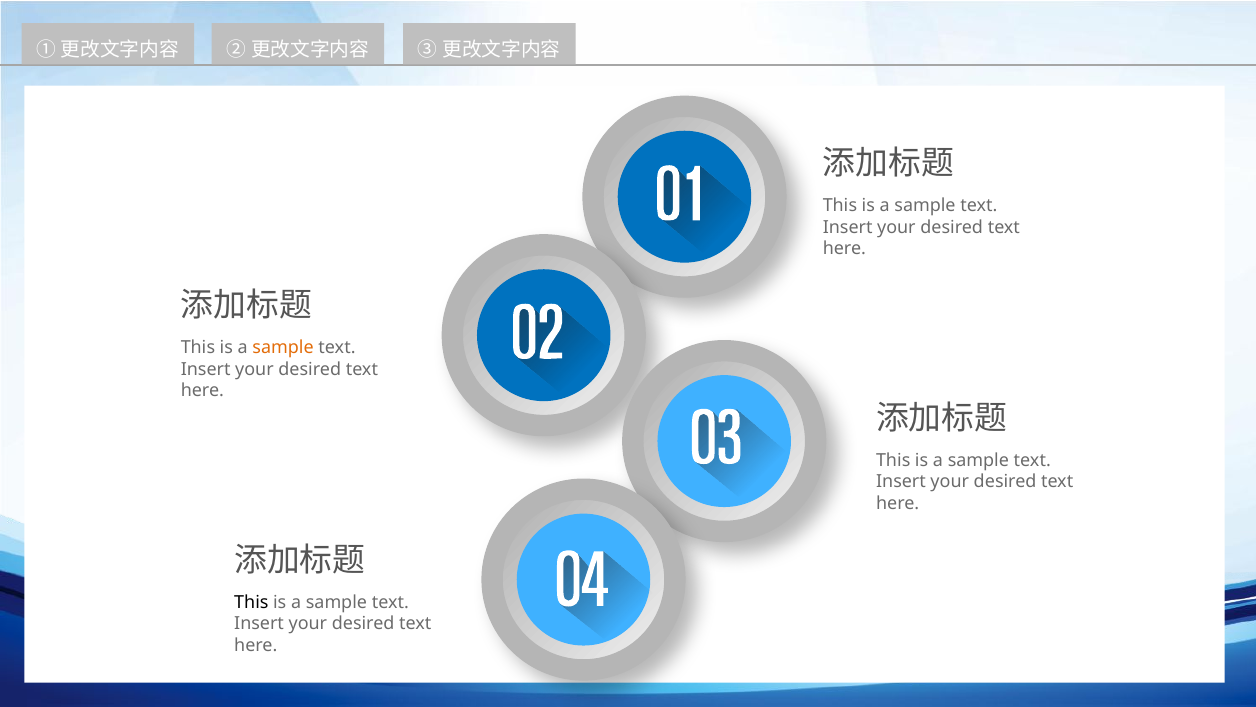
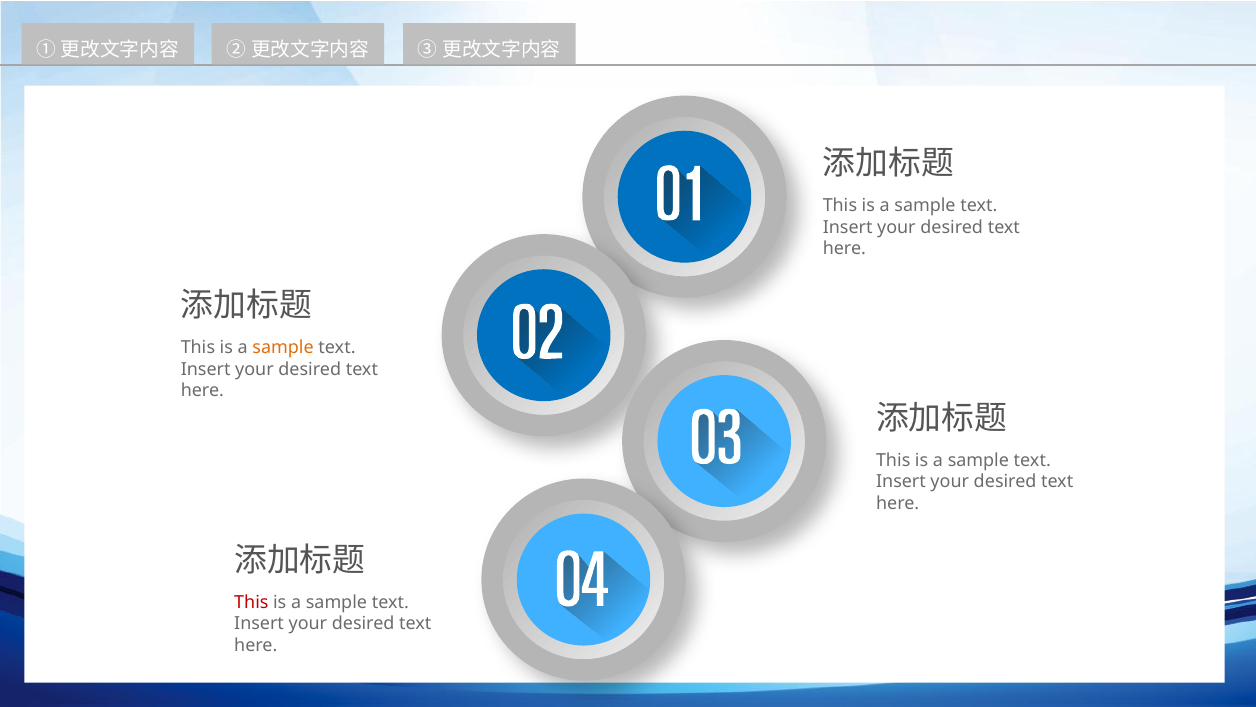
This at (251, 602) colour: black -> red
